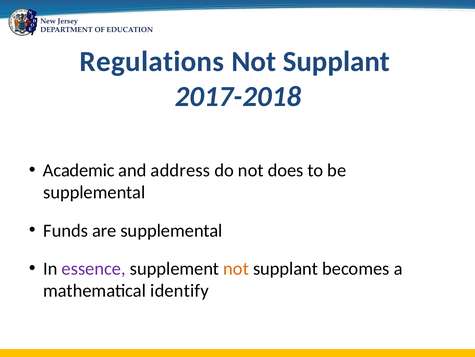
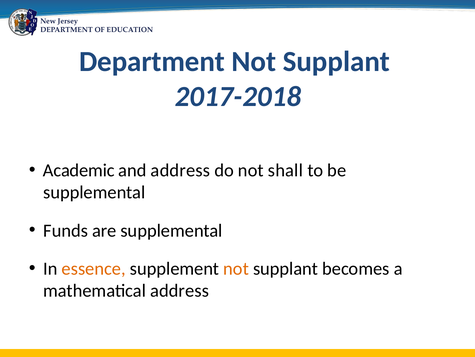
Regulations at (152, 62): Regulations -> Department
does: does -> shall
essence colour: purple -> orange
mathematical identify: identify -> address
